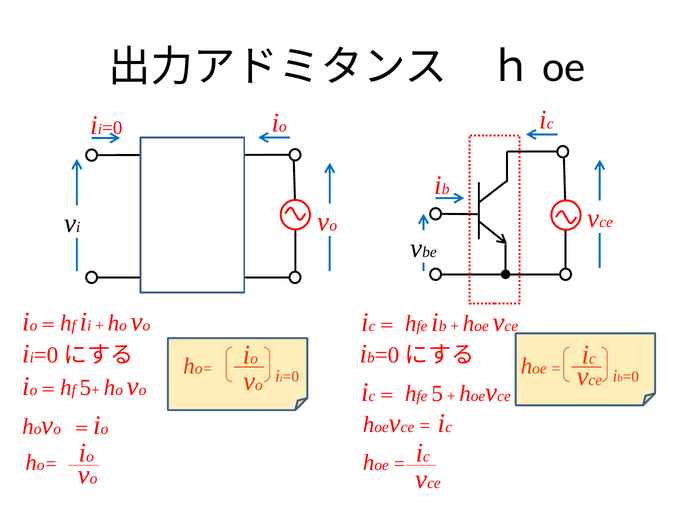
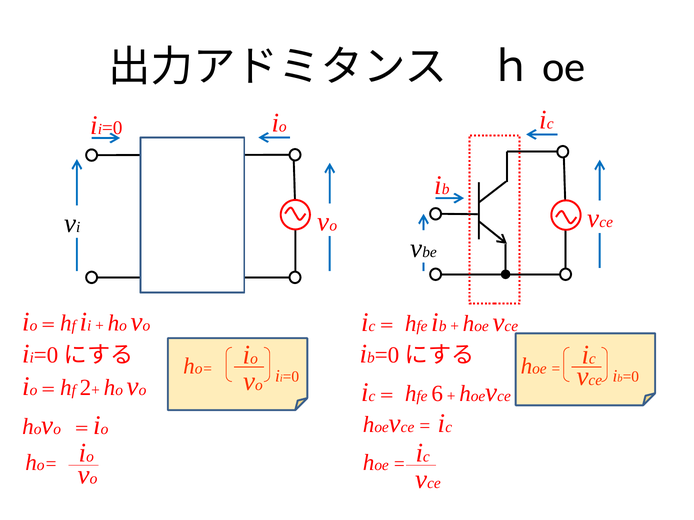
5 at (85, 388): 5 -> 2
5 at (437, 394): 5 -> 6
